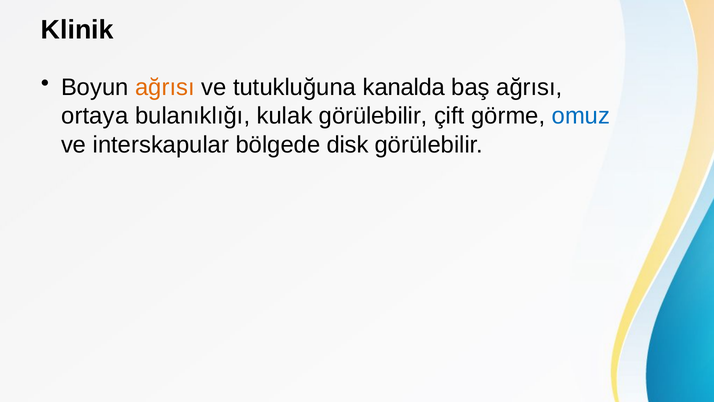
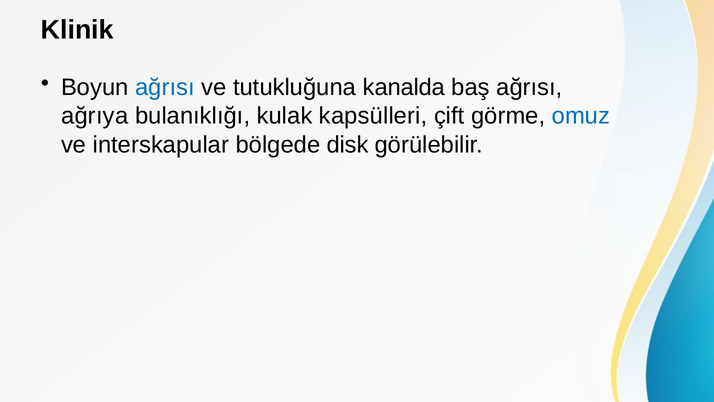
ağrısı at (165, 87) colour: orange -> blue
ortaya: ortaya -> ağrıya
kulak görülebilir: görülebilir -> kapsülleri
